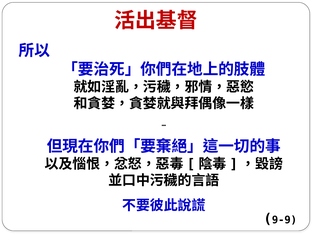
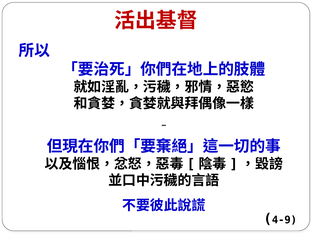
9-9: 9-9 -> 4-9
